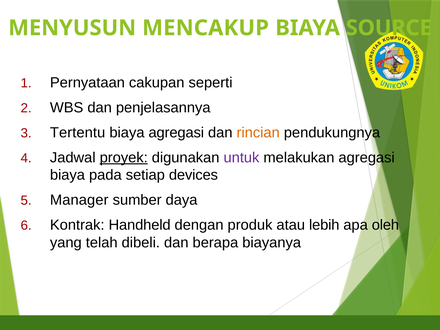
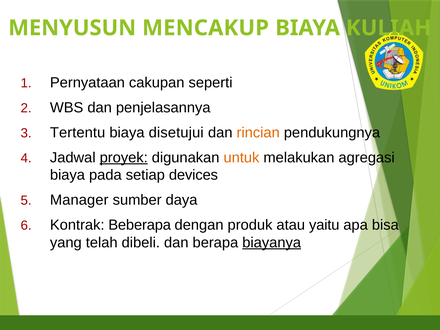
SOURCE: SOURCE -> KULIAH
biaya agregasi: agregasi -> disetujui
untuk colour: purple -> orange
Handheld: Handheld -> Beberapa
lebih: lebih -> yaitu
oleh: oleh -> bisa
biayanya underline: none -> present
